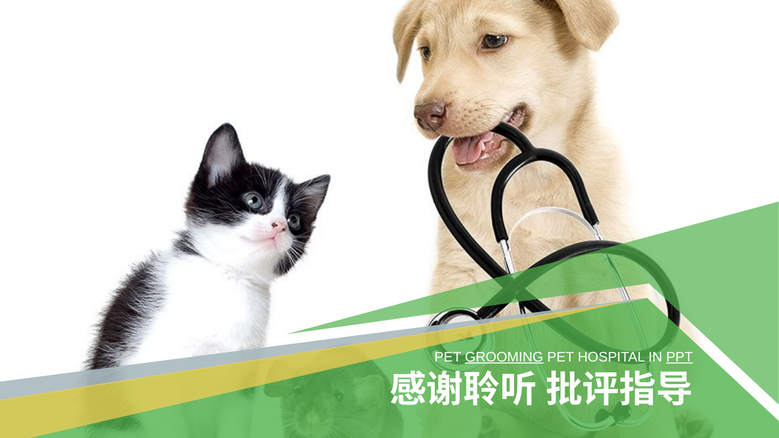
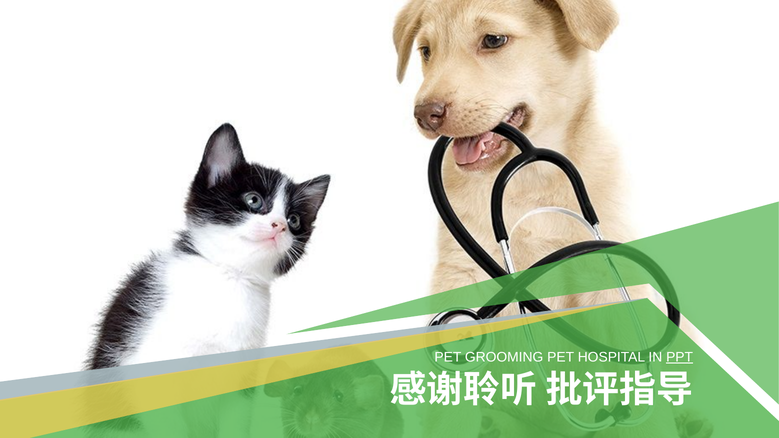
GROOMING underline: present -> none
